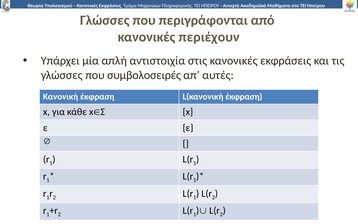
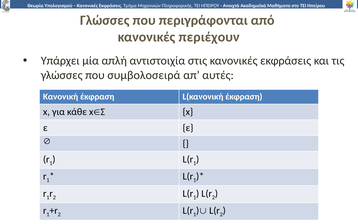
συμβολοσειρές: συμβολοσειρές -> συμβολοσειρά
